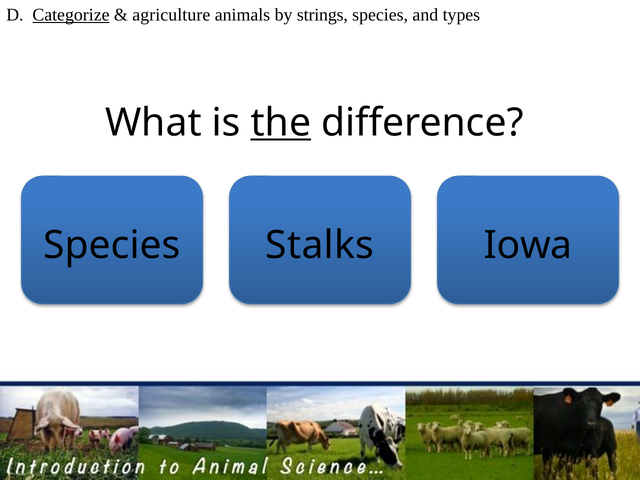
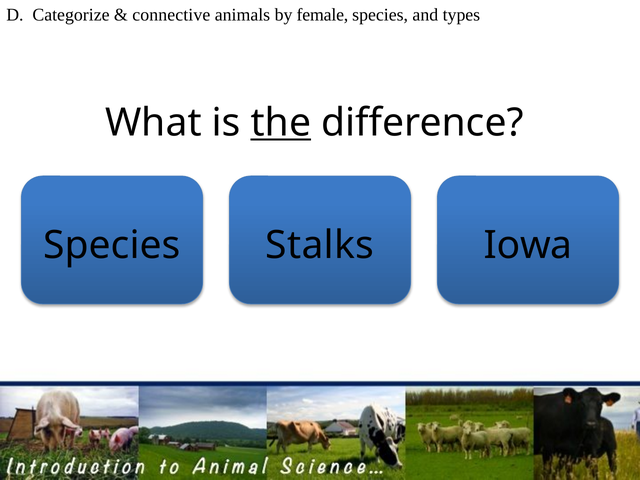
Categorize underline: present -> none
agriculture: agriculture -> connective
strings: strings -> female
